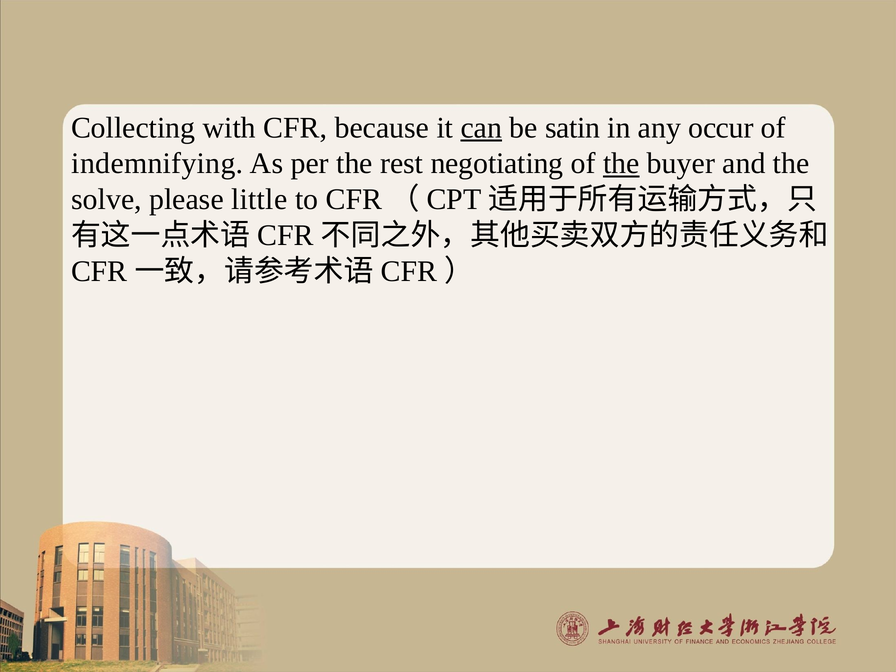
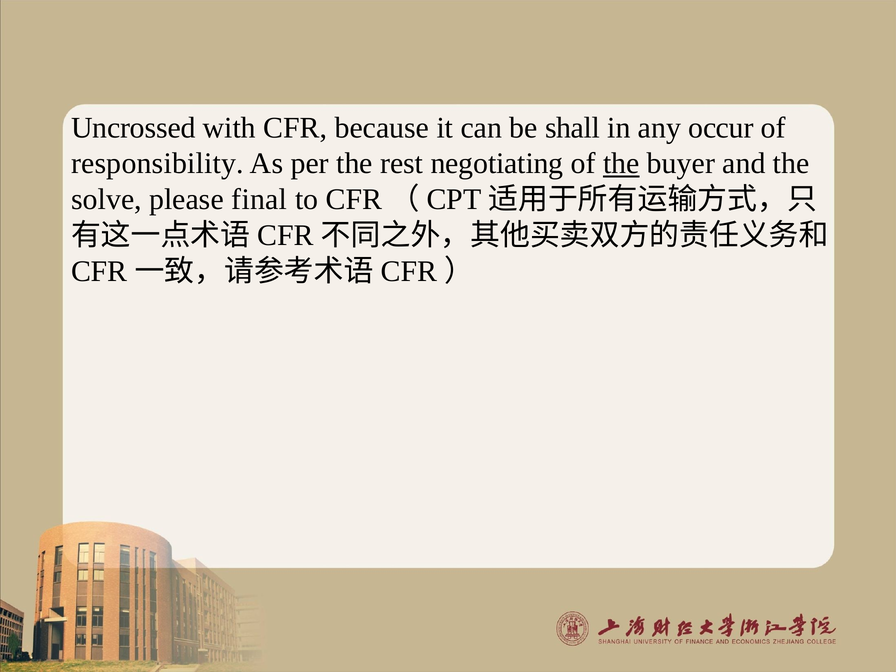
Collecting: Collecting -> Uncrossed
can underline: present -> none
satin: satin -> shall
indemnifying: indemnifying -> responsibility
little: little -> final
